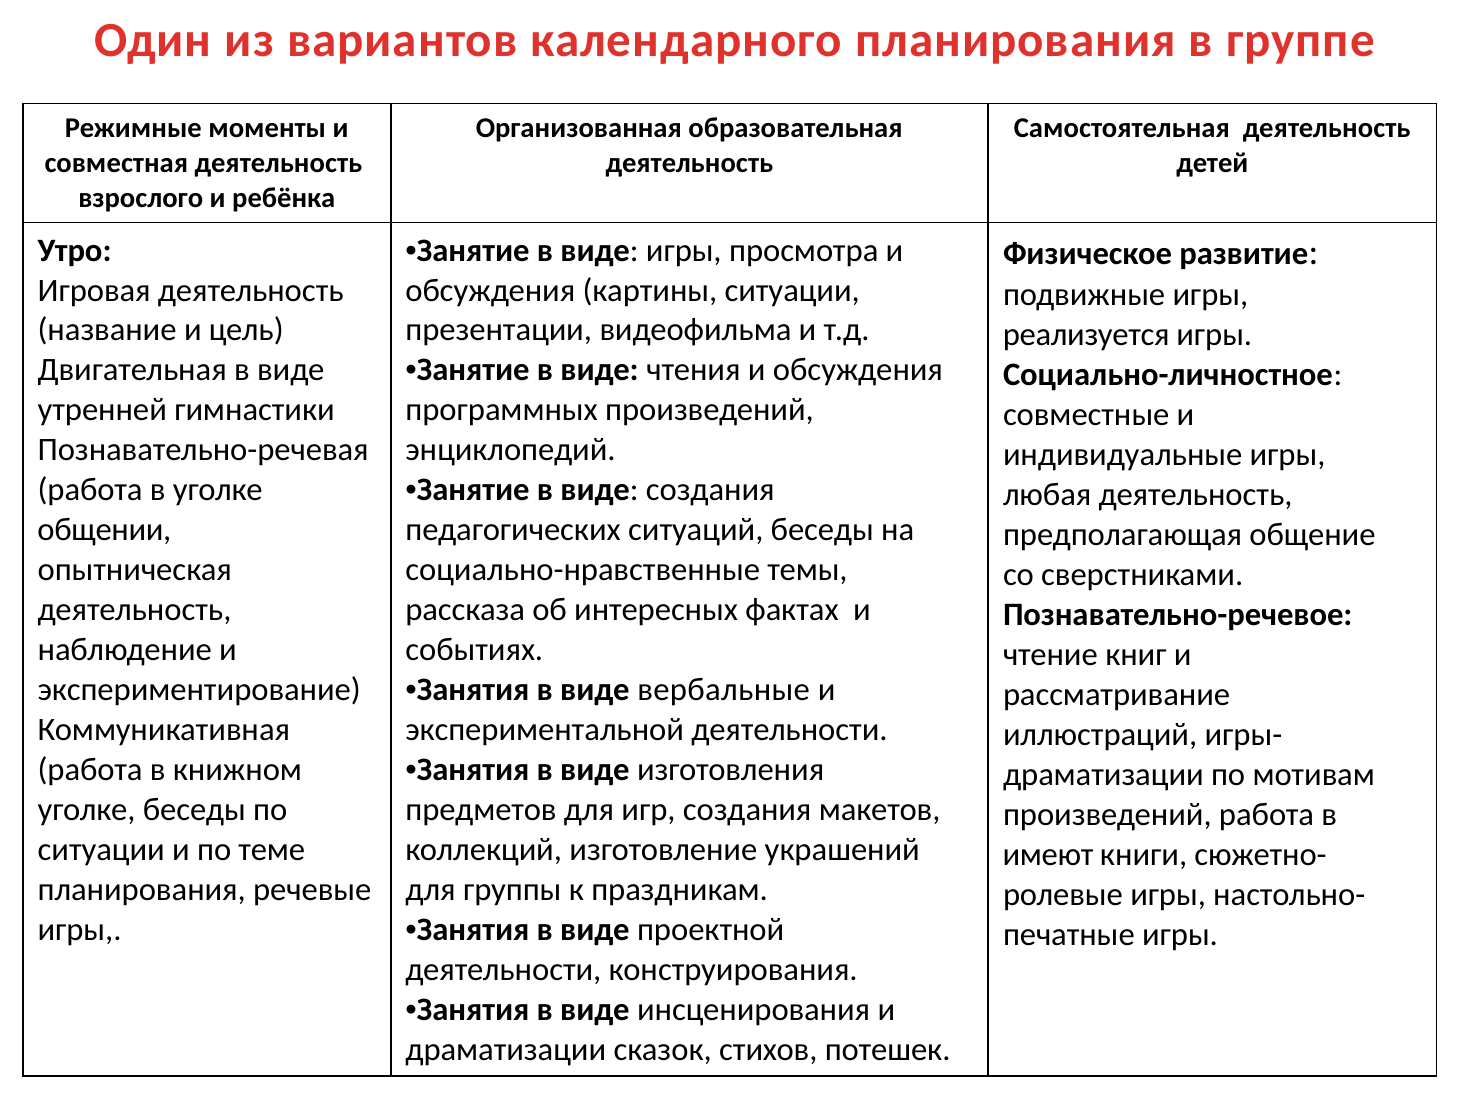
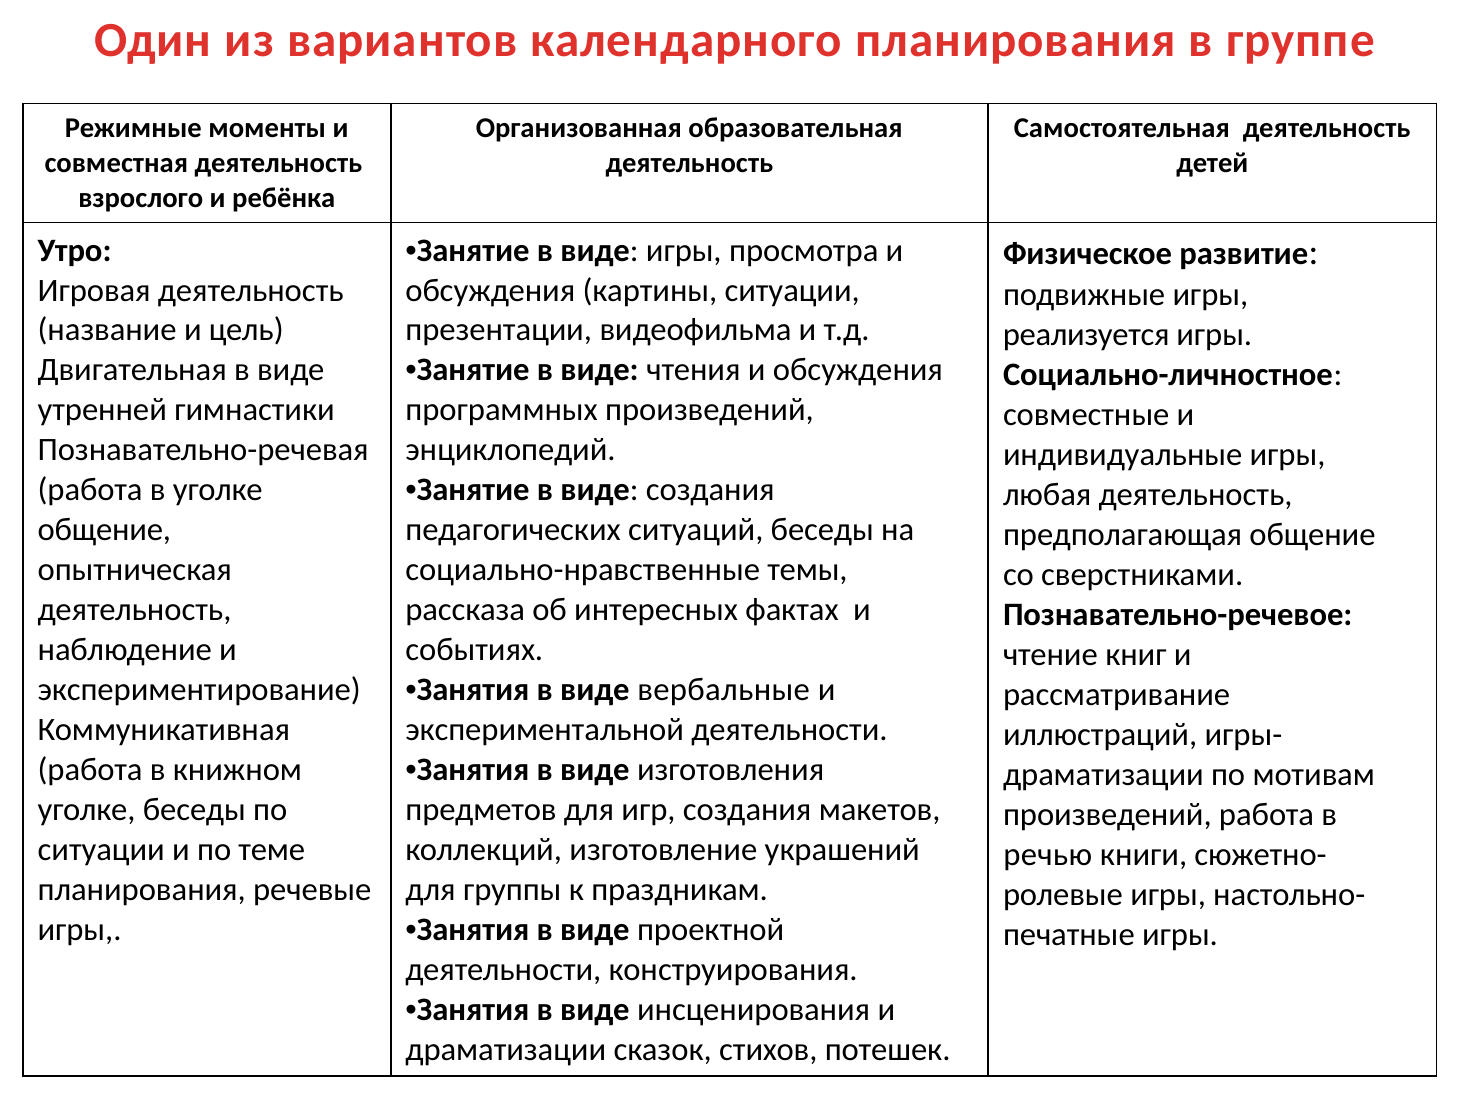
общении at (104, 530): общении -> общение
имеют: имеют -> речью
